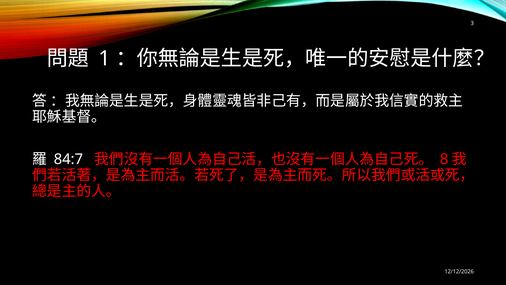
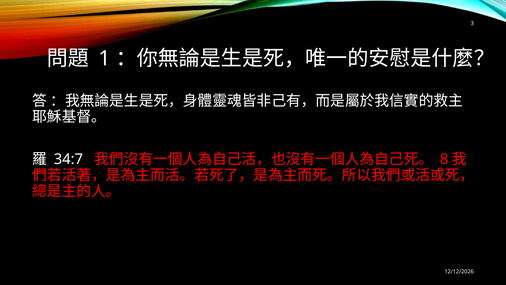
84:7: 84:7 -> 34:7
